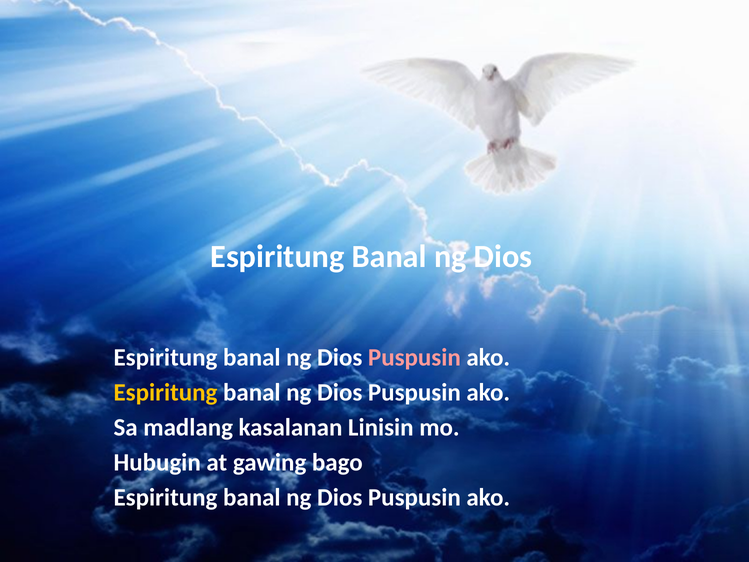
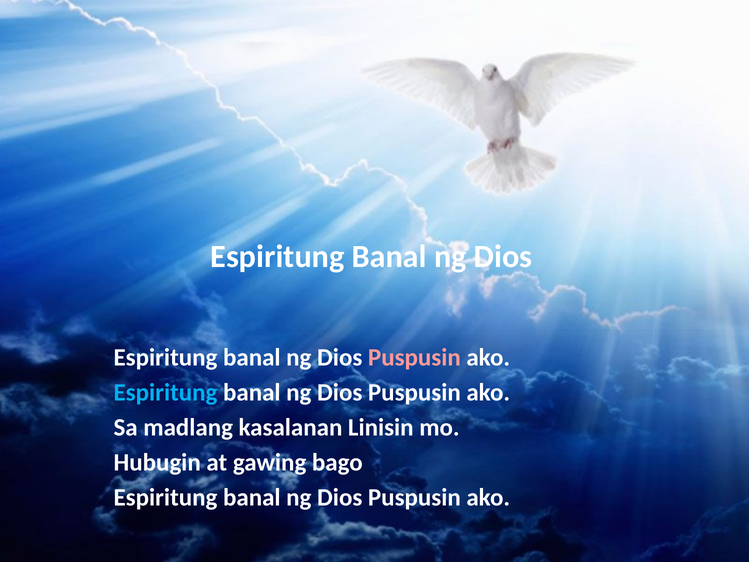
Espiritung at (165, 392) colour: yellow -> light blue
